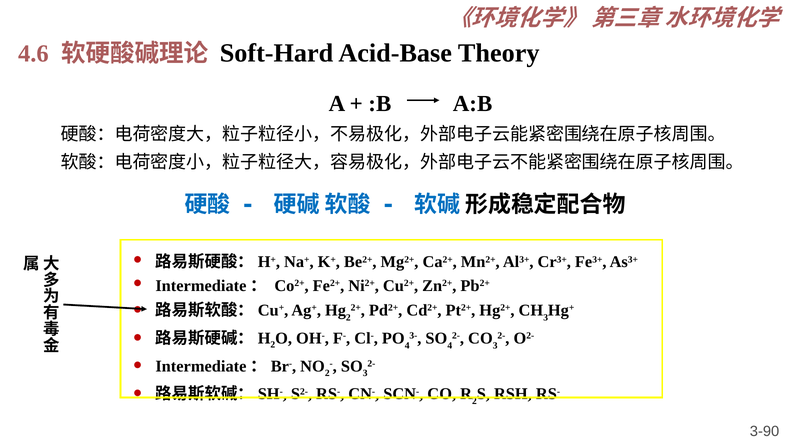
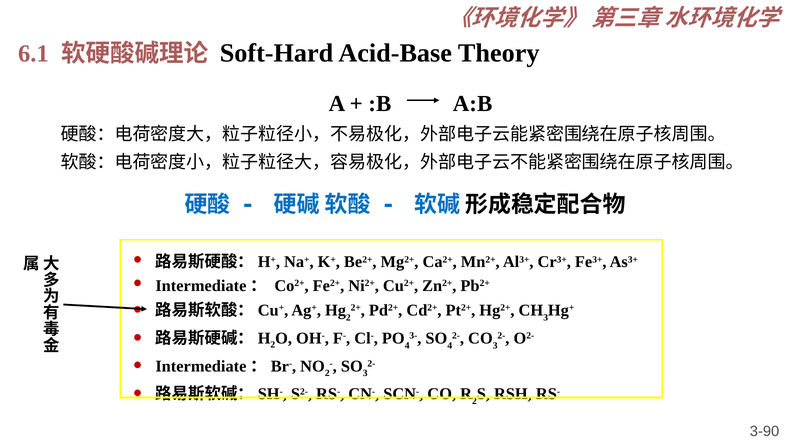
4.6: 4.6 -> 6.1
